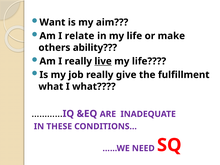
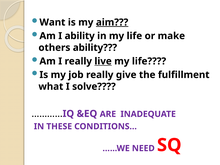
aim underline: none -> present
I relate: relate -> ability
I what: what -> solve
